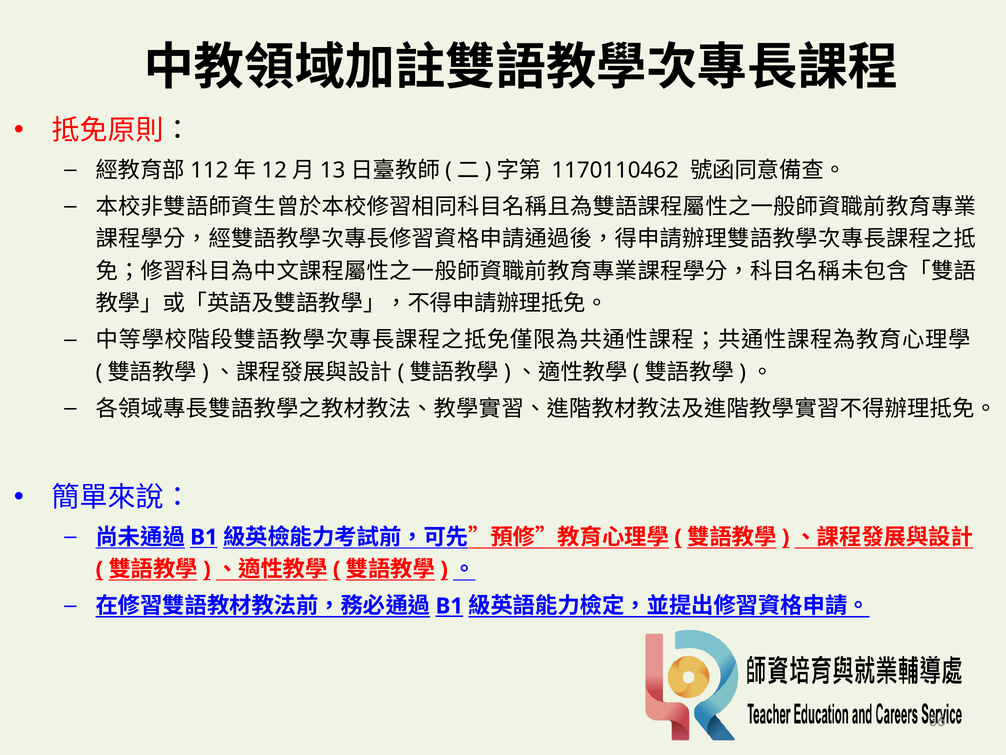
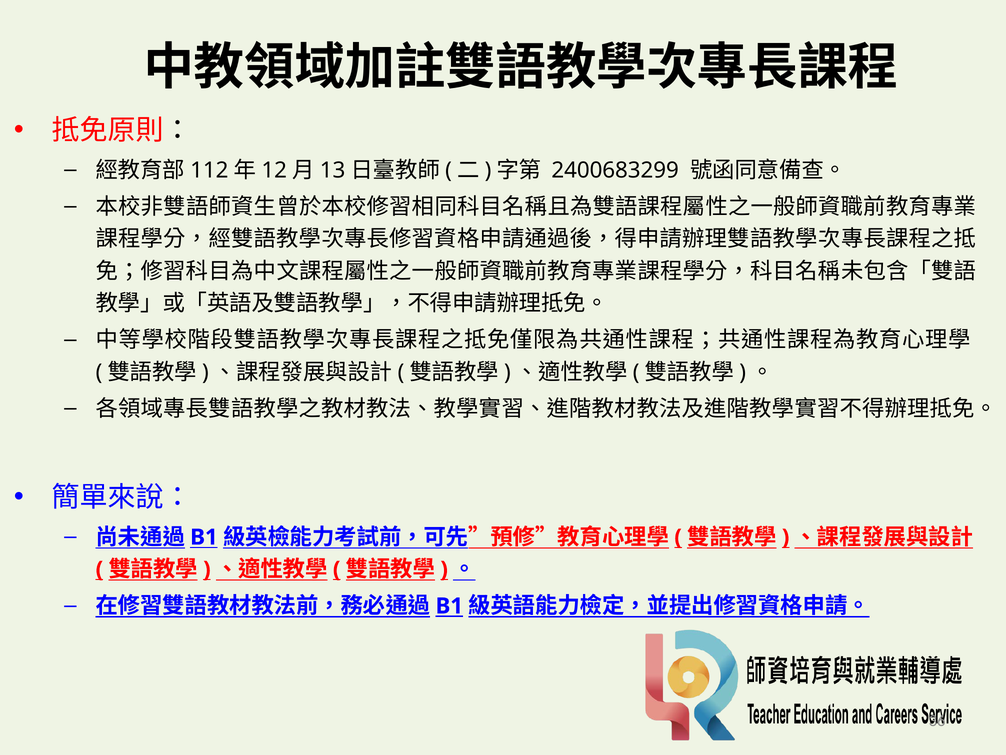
1170110462: 1170110462 -> 2400683299
